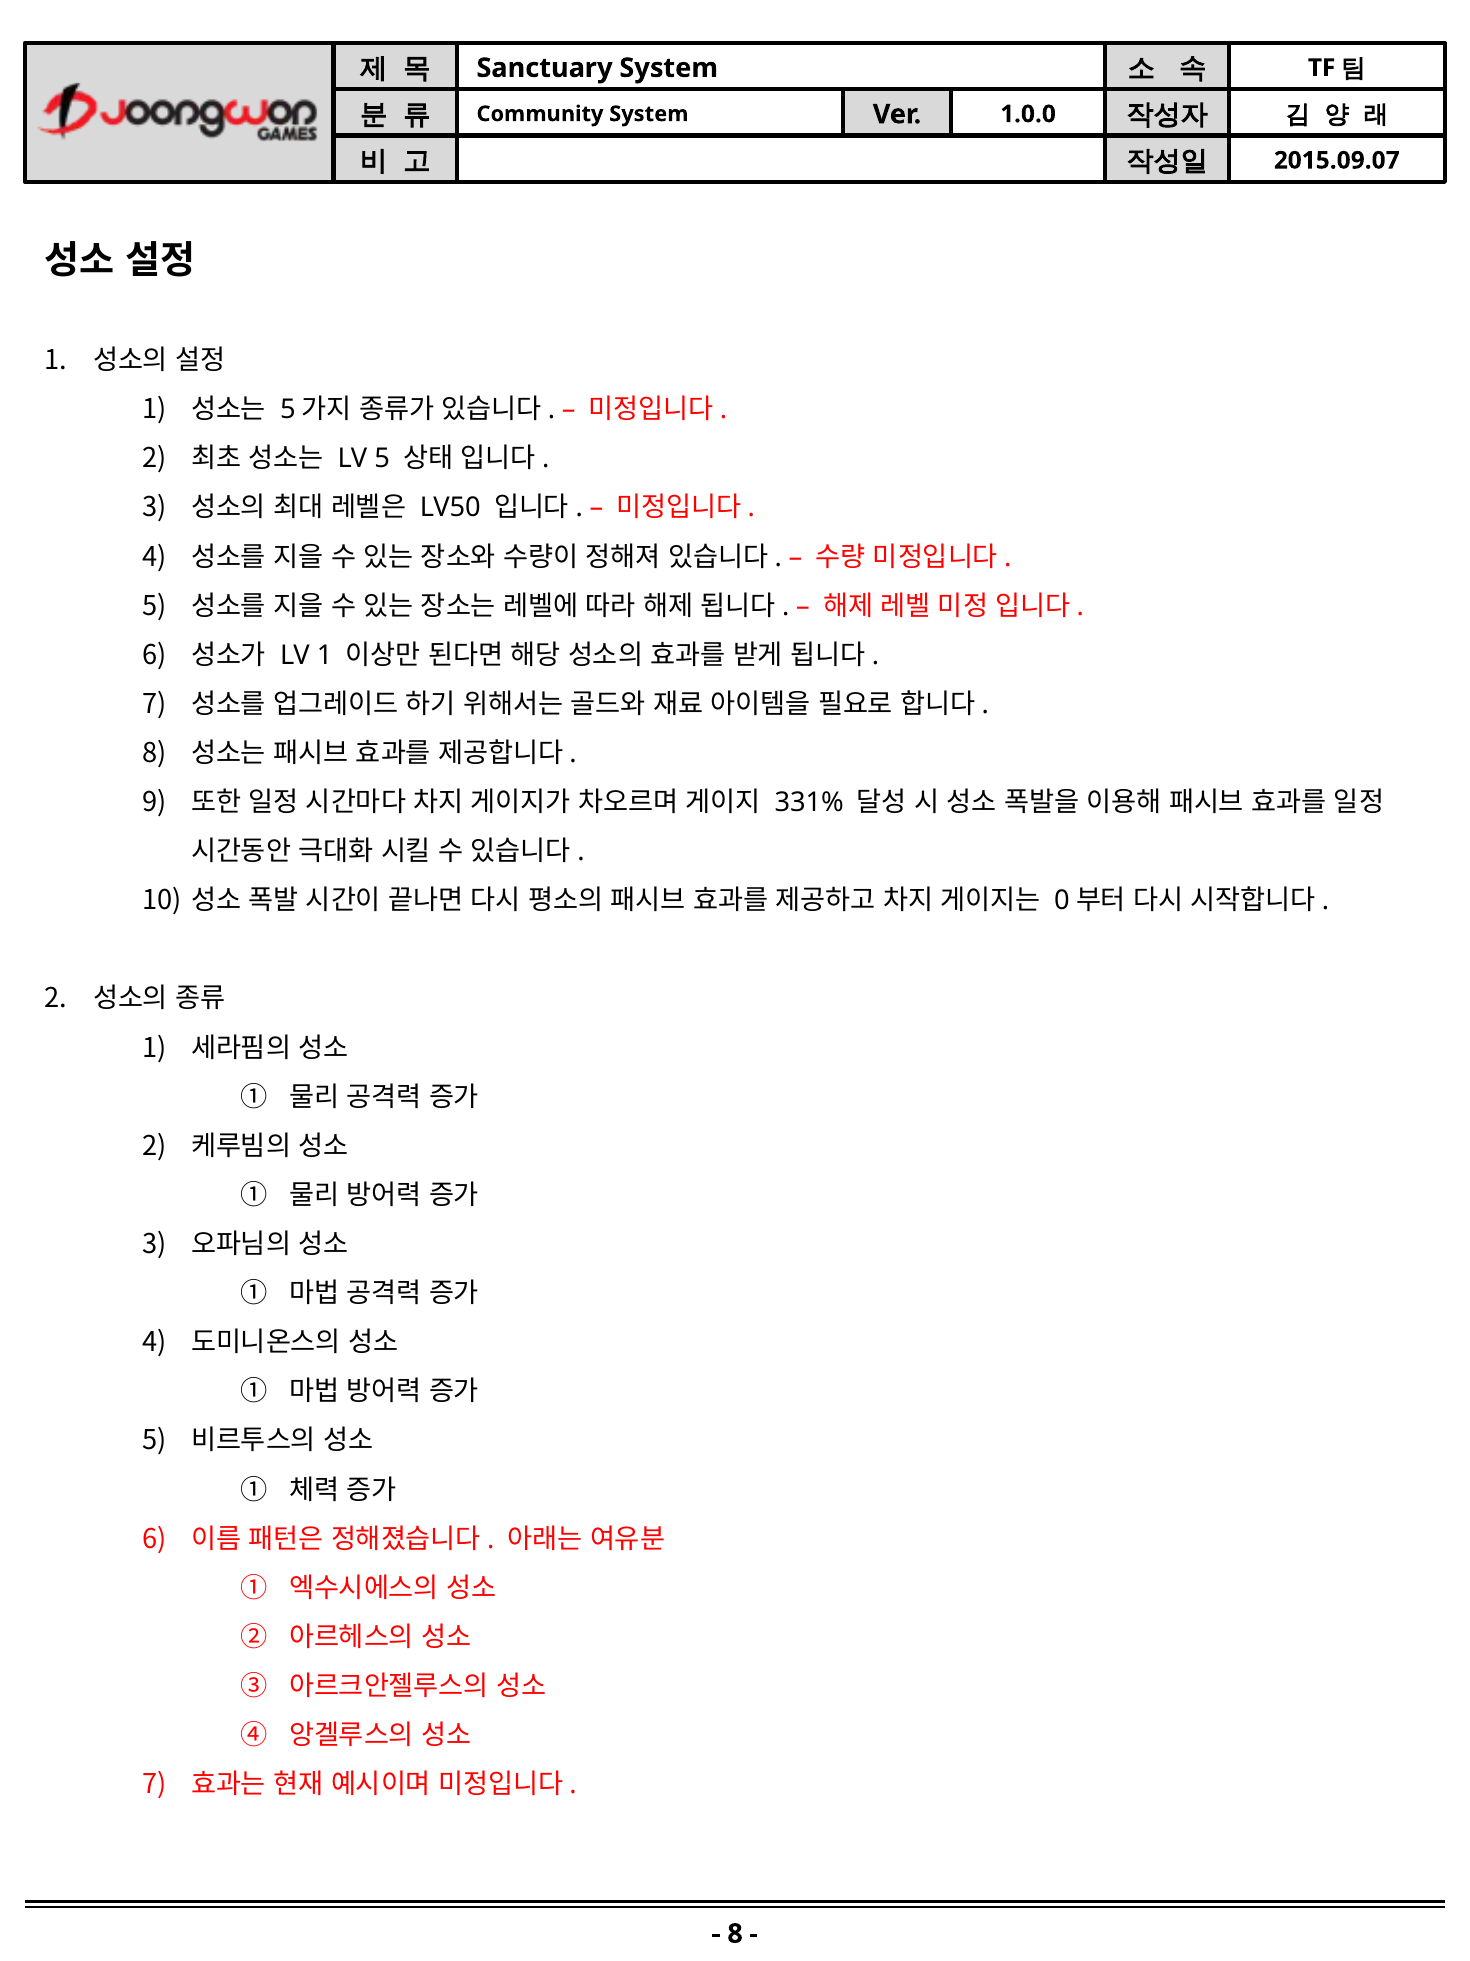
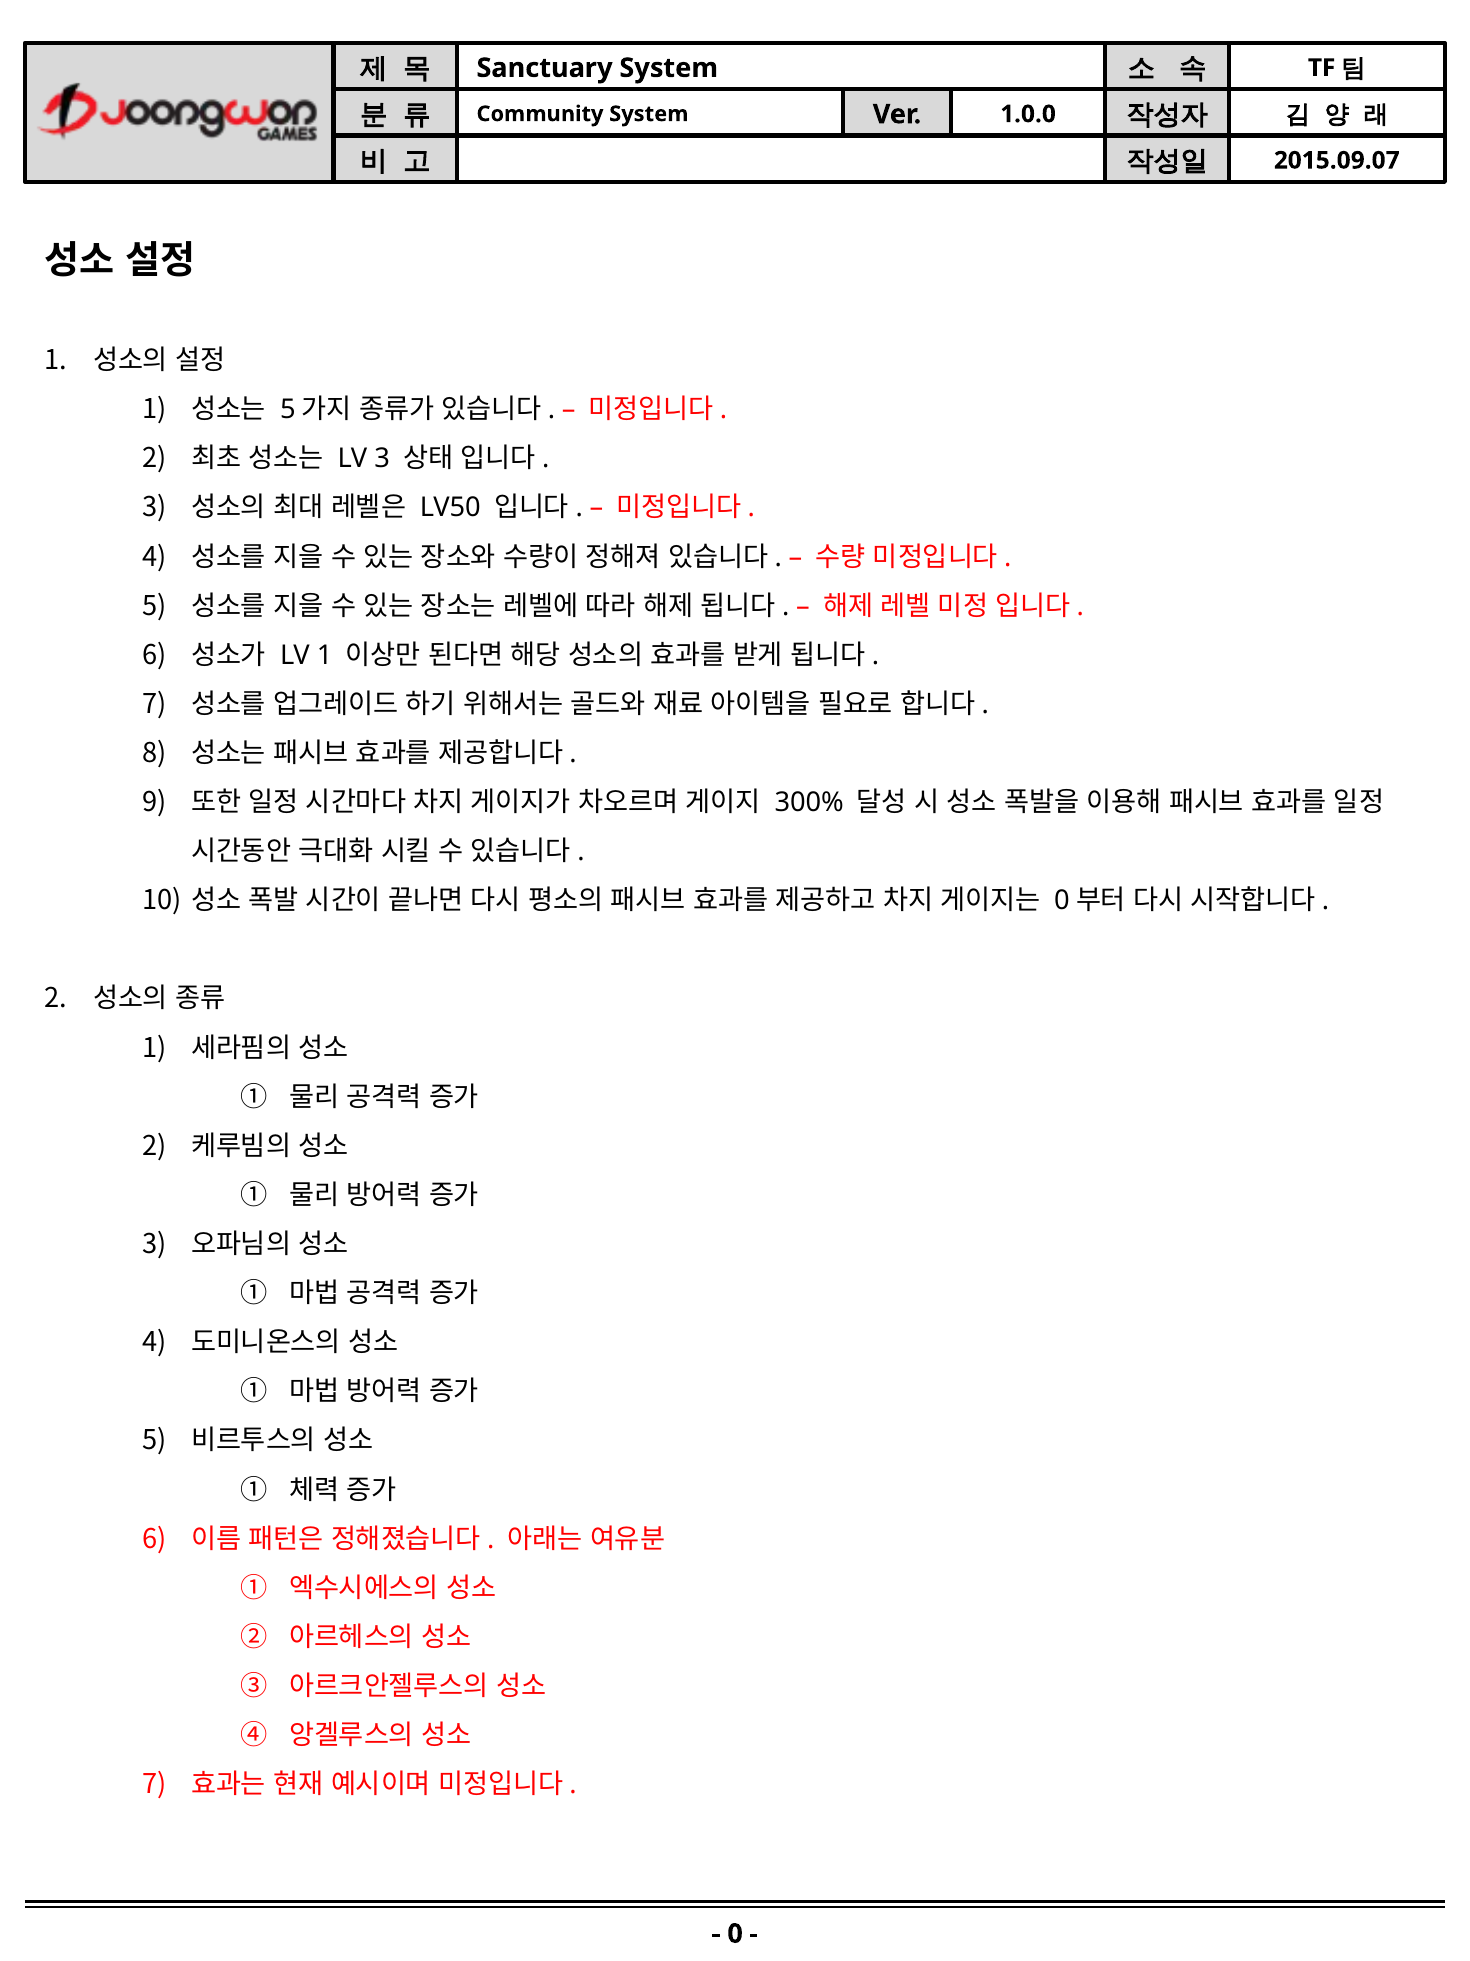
LV 5: 5 -> 3
331%: 331% -> 300%
8 at (735, 1933): 8 -> 0
